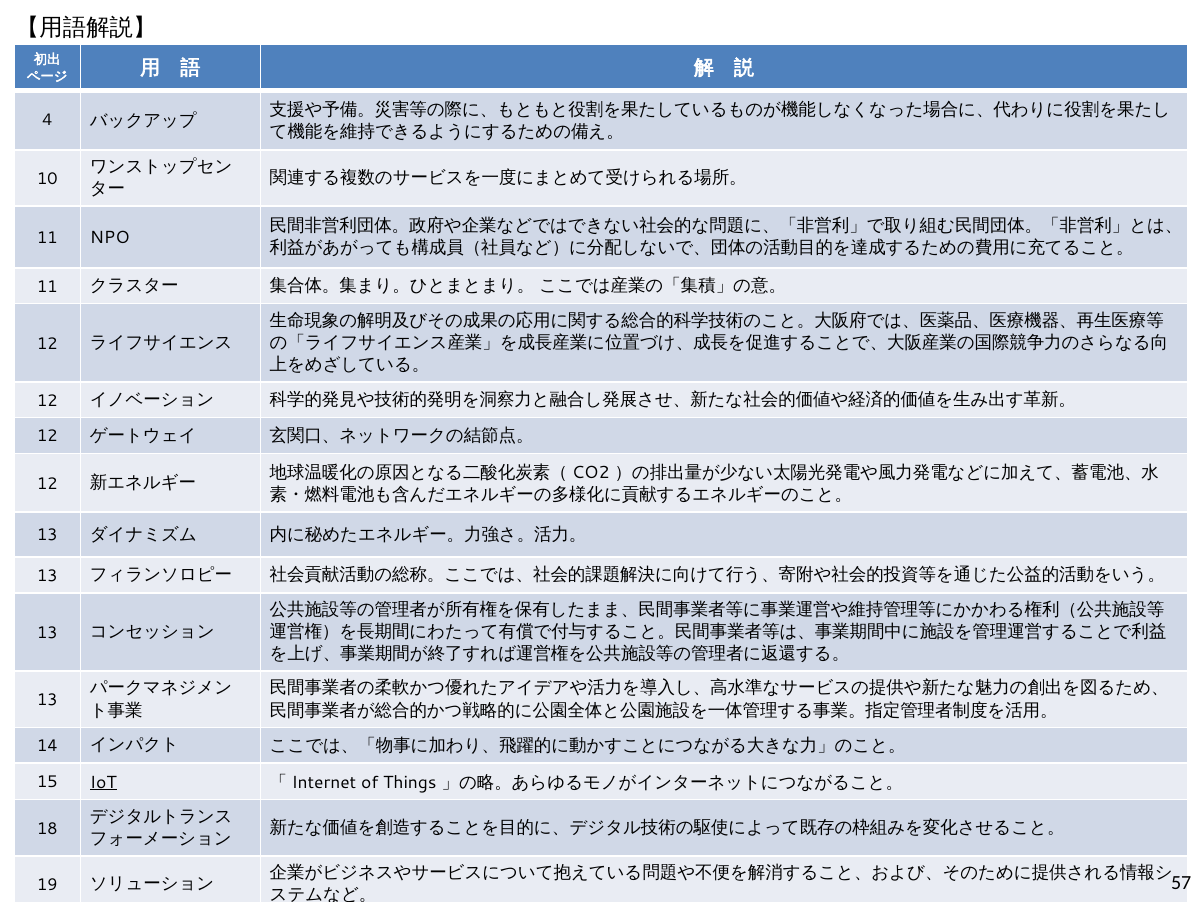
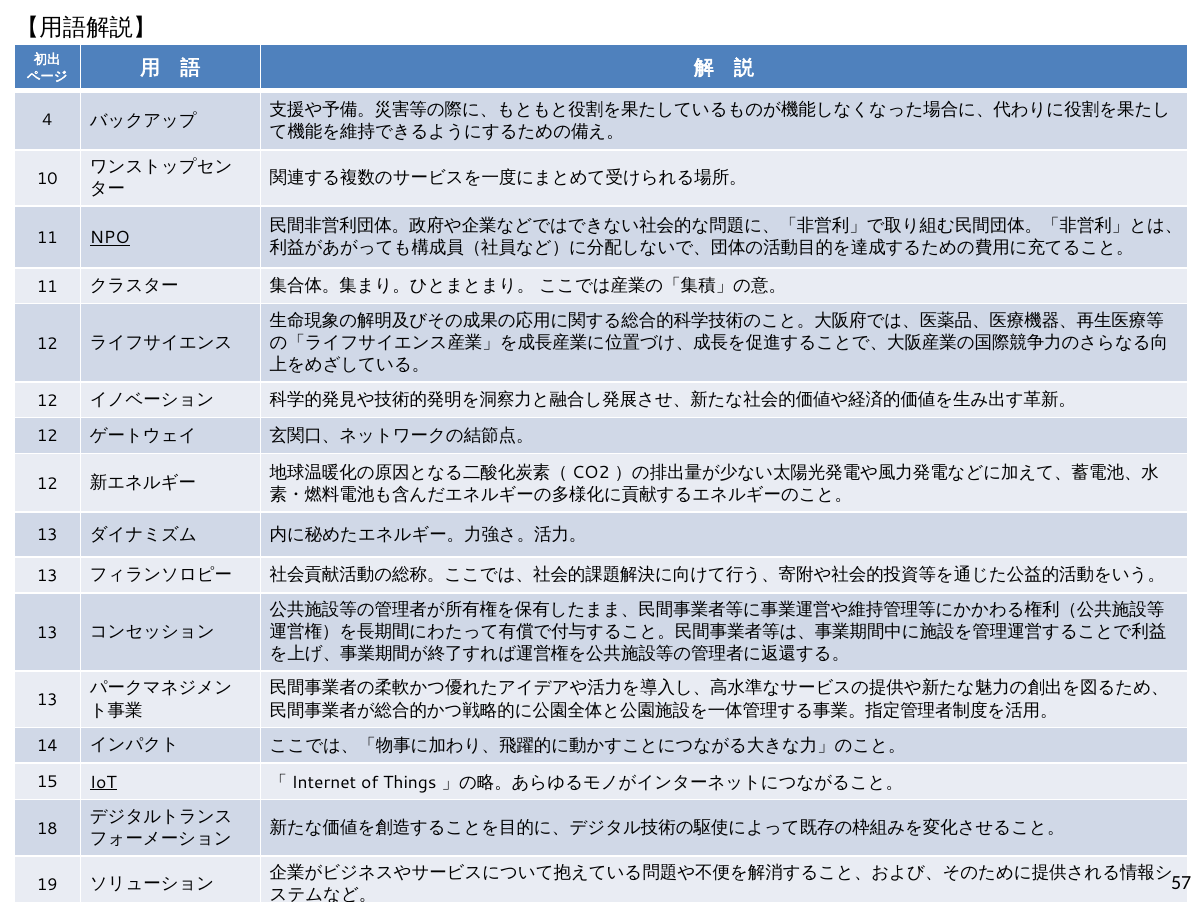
NPO underline: none -> present
